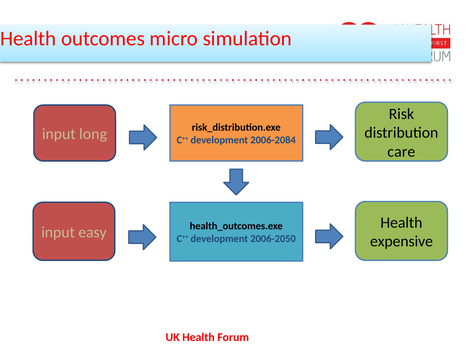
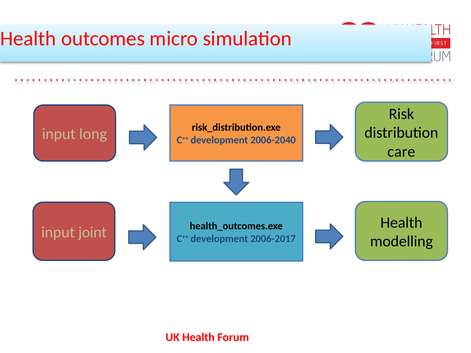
2006-2084: 2006-2084 -> 2006-2040
easy: easy -> joint
2006-2050: 2006-2050 -> 2006-2017
expensive: expensive -> modelling
